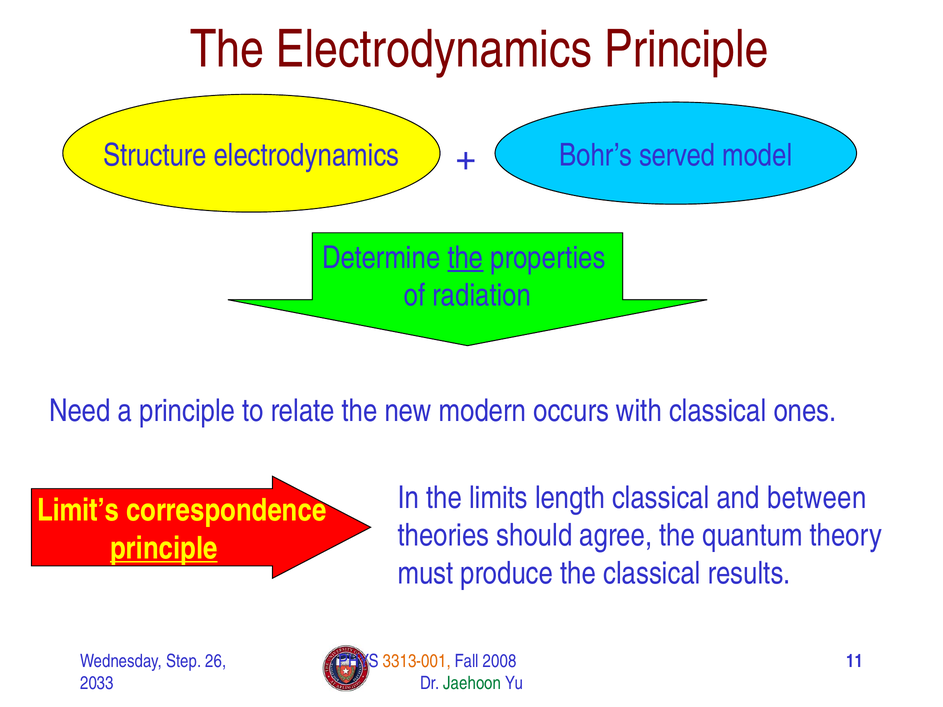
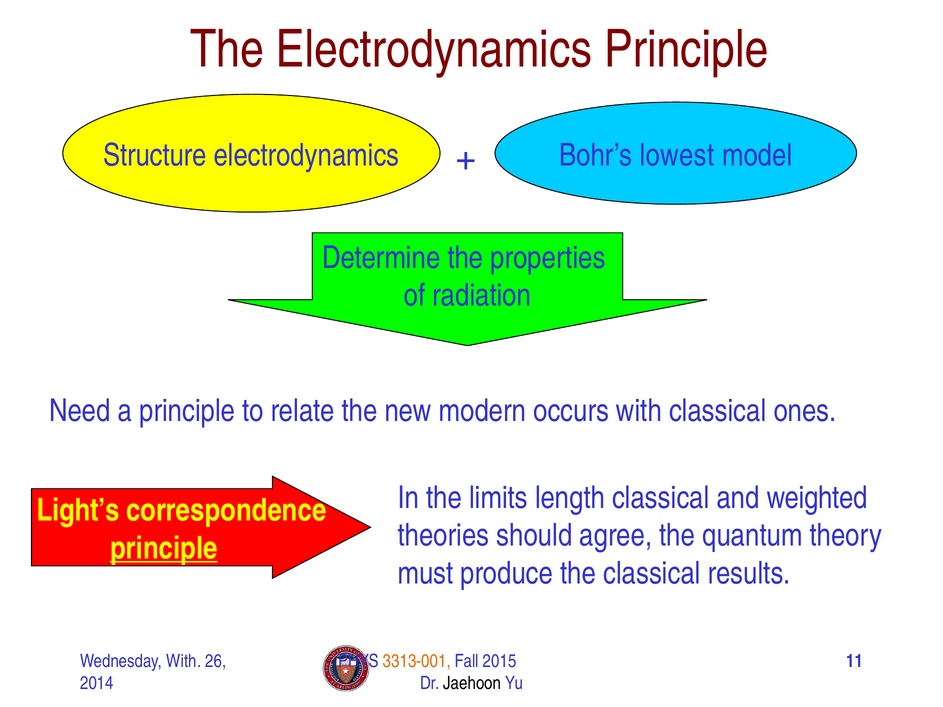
served: served -> lowest
the at (465, 258) underline: present -> none
between: between -> weighted
Limit’s: Limit’s -> Light’s
Wednesday Step: Step -> With
2008: 2008 -> 2015
2033: 2033 -> 2014
Jaehoon colour: green -> black
